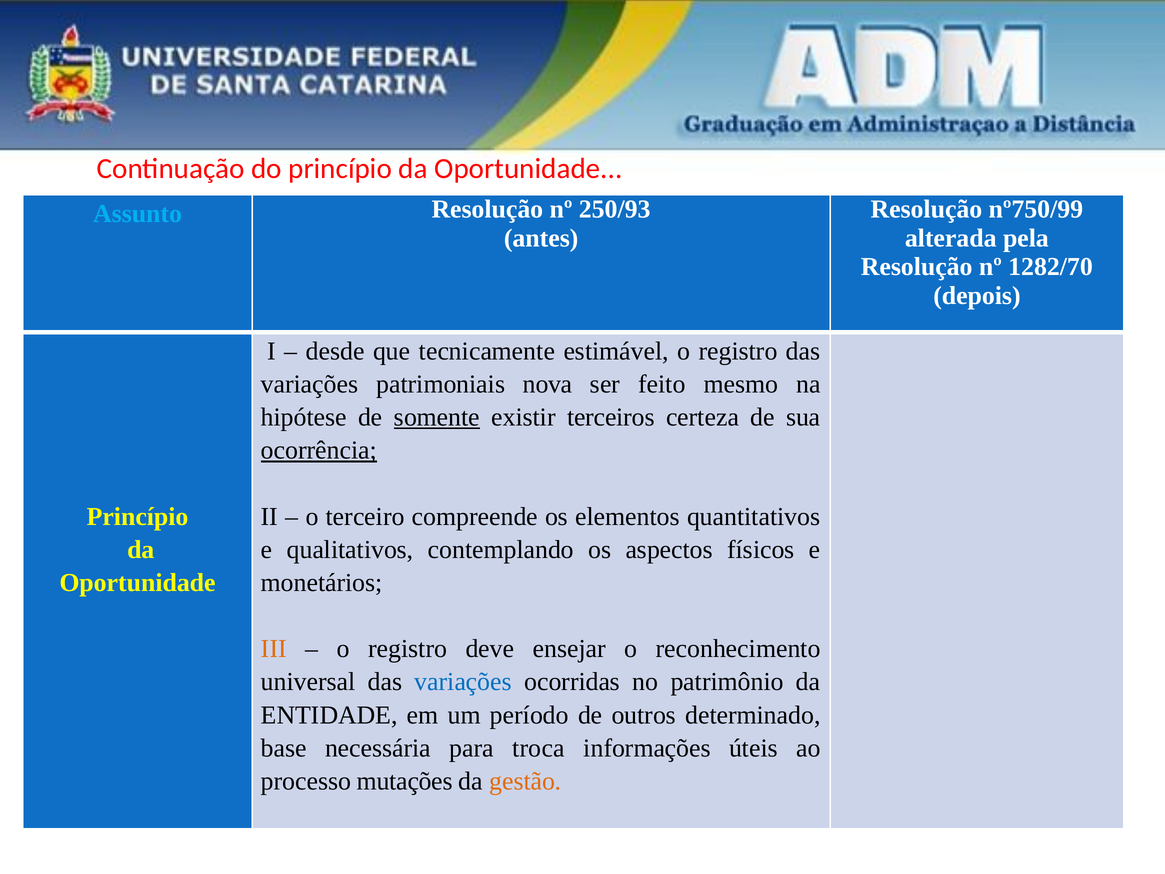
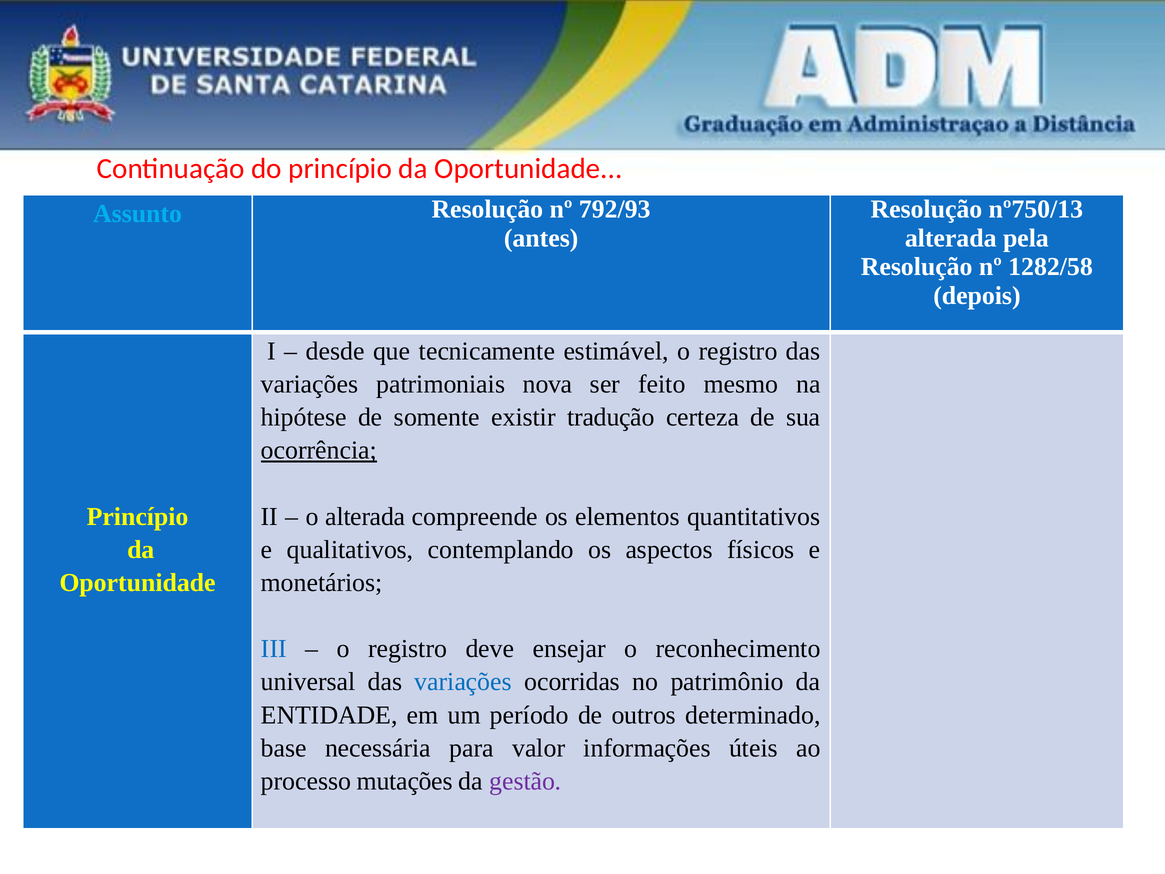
nº750/99: nº750/99 -> nº750/13
250/93: 250/93 -> 792/93
1282/70: 1282/70 -> 1282/58
somente underline: present -> none
terceiros: terceiros -> tradução
o terceiro: terceiro -> alterada
III colour: orange -> blue
troca: troca -> valor
gestão colour: orange -> purple
